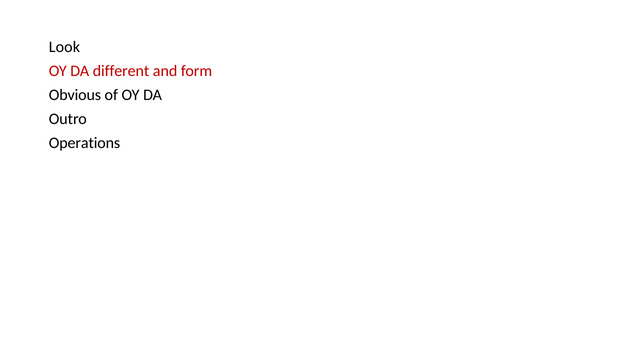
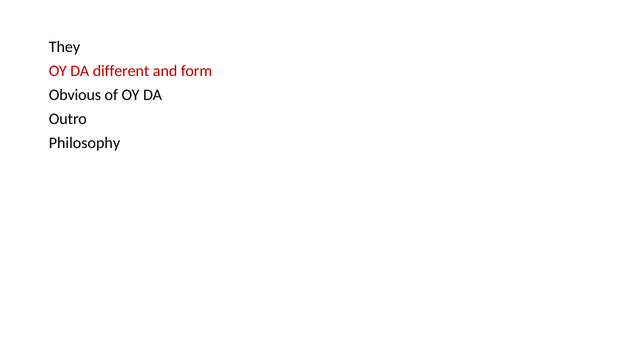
Look: Look -> They
Operations: Operations -> Philosophy
